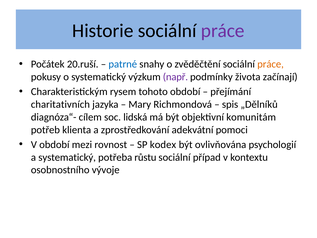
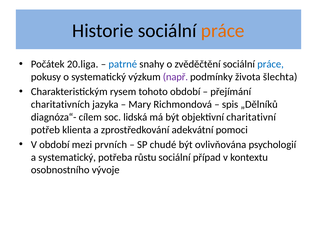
práce at (223, 31) colour: purple -> orange
20.ruší: 20.ruší -> 20.liga
práce at (271, 64) colour: orange -> blue
začínají: začínají -> šlechta
komunitám: komunitám -> charitativní
rovnost: rovnost -> prvních
kodex: kodex -> chudé
